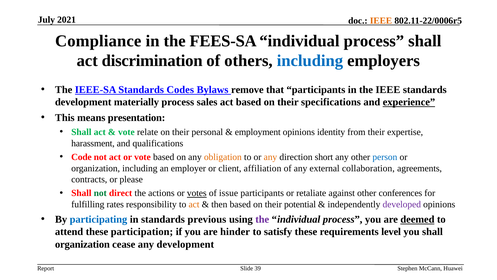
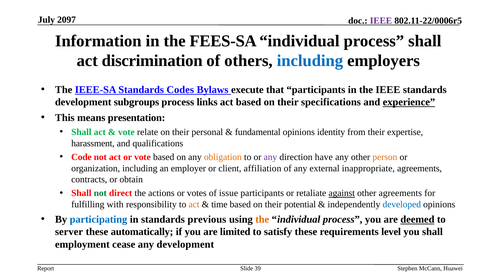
2021: 2021 -> 2097
IEEE at (381, 21) colour: orange -> purple
Compliance: Compliance -> Information
remove: remove -> execute
materially: materially -> subgroups
sales: sales -> links
employment: employment -> fundamental
any at (270, 157) colour: orange -> purple
short: short -> have
person colour: blue -> orange
collaboration: collaboration -> inappropriate
please: please -> obtain
votes underline: present -> none
against underline: none -> present
other conferences: conferences -> agreements
rates: rates -> with
then: then -> time
developed colour: purple -> blue
the at (262, 219) colour: purple -> orange
attend: attend -> server
participation: participation -> automatically
hinder: hinder -> limited
organization at (82, 244): organization -> employment
